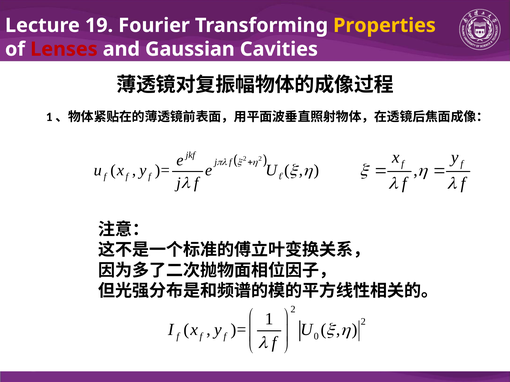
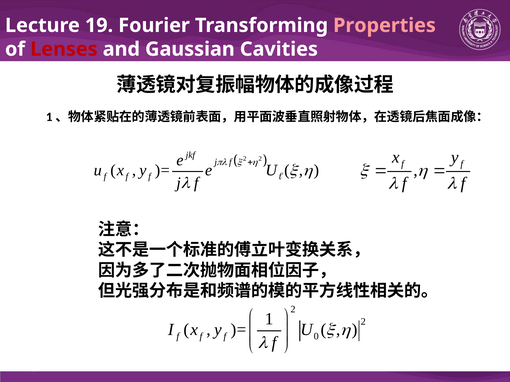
Properties colour: yellow -> pink
